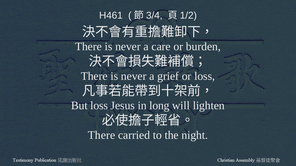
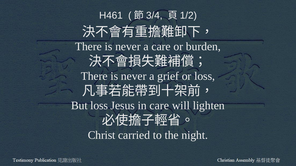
in long: long -> care
There at (101, 135): There -> Christ
